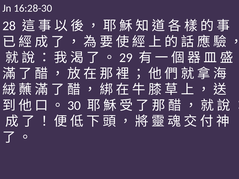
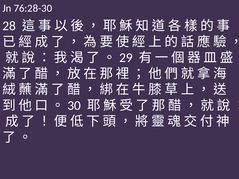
16:28-30: 16:28-30 -> 76:28-30
